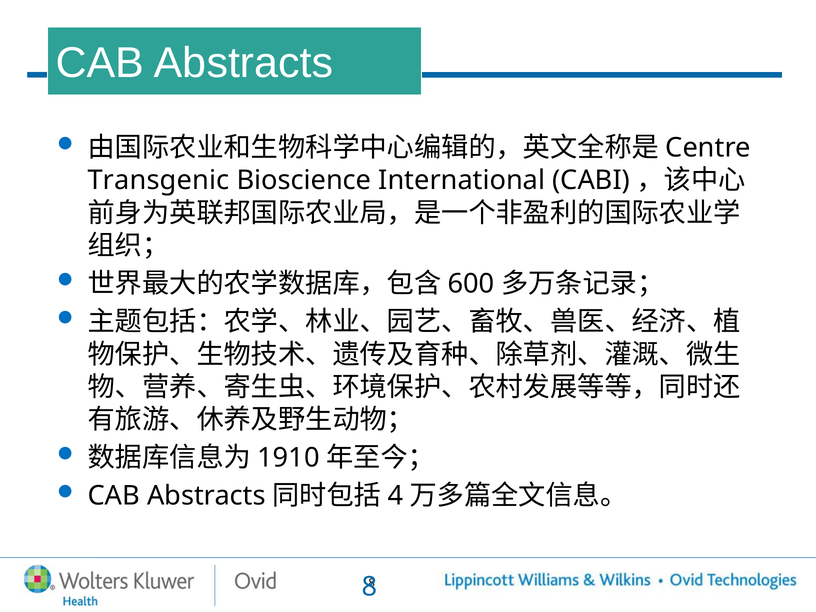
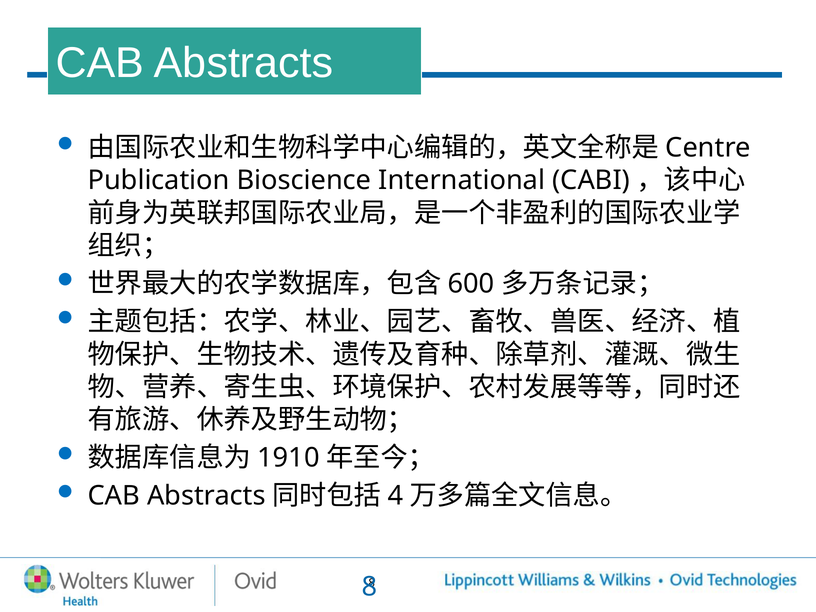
Transgenic: Transgenic -> Publication
